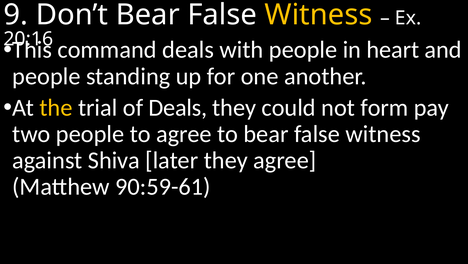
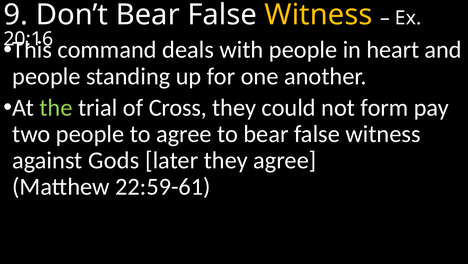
the colour: yellow -> light green
of Deals: Deals -> Cross
Shiva: Shiva -> Gods
90:59-61: 90:59-61 -> 22:59-61
